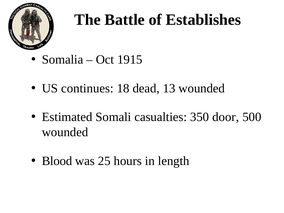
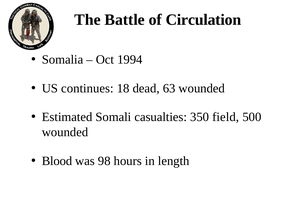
Establishes: Establishes -> Circulation
1915: 1915 -> 1994
13: 13 -> 63
door: door -> field
25: 25 -> 98
